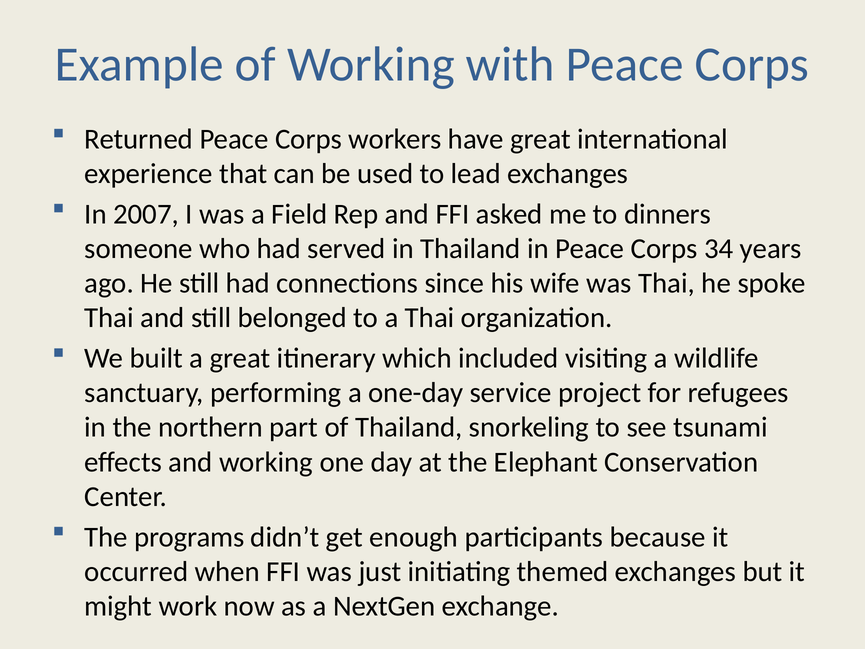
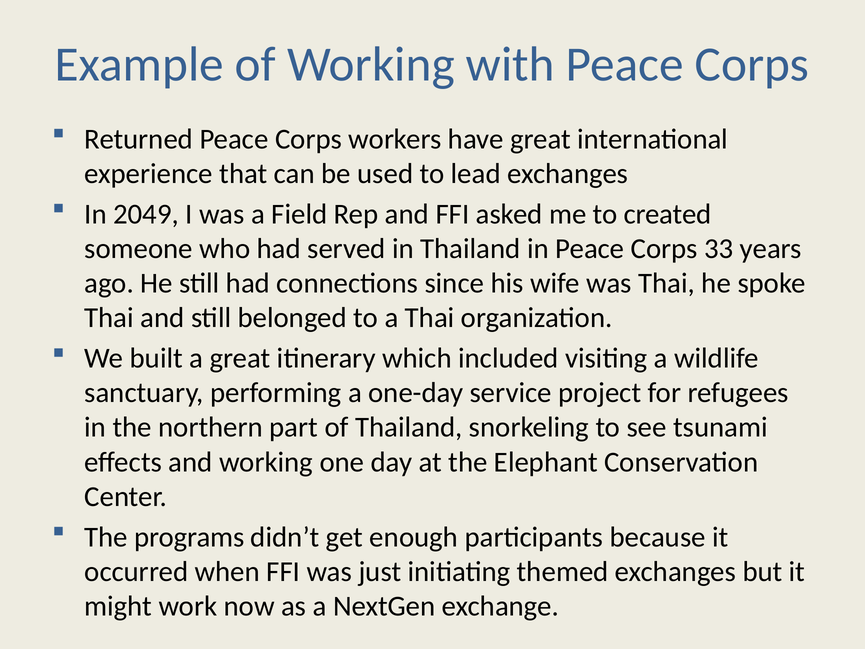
2007: 2007 -> 2049
dinners: dinners -> created
34: 34 -> 33
